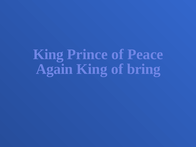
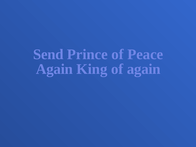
King at (48, 54): King -> Send
of bring: bring -> again
